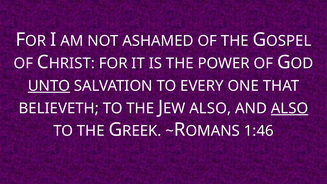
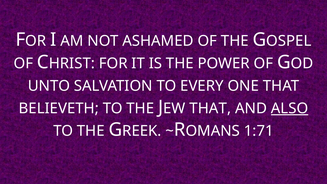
UNTO underline: present -> none
ALSO at (210, 108): ALSO -> THAT
1:46: 1:46 -> 1:71
